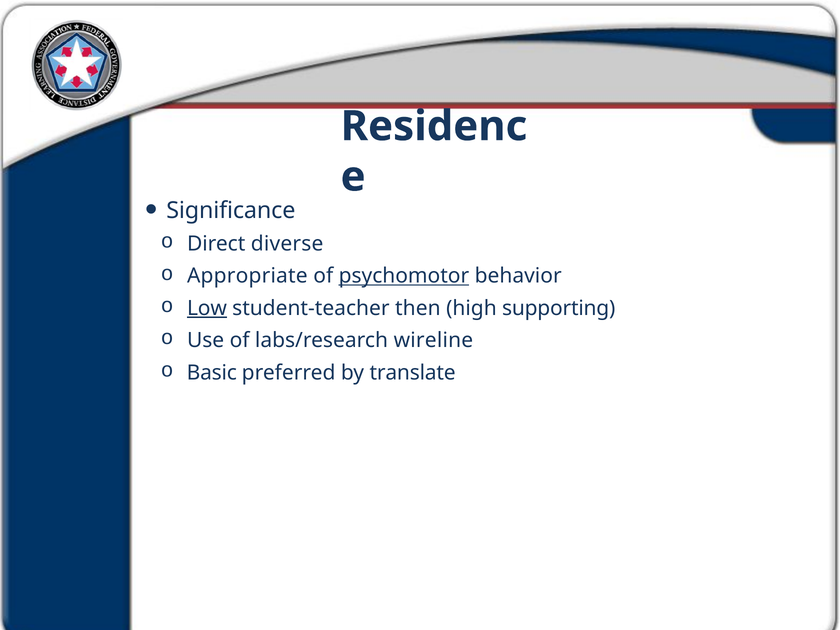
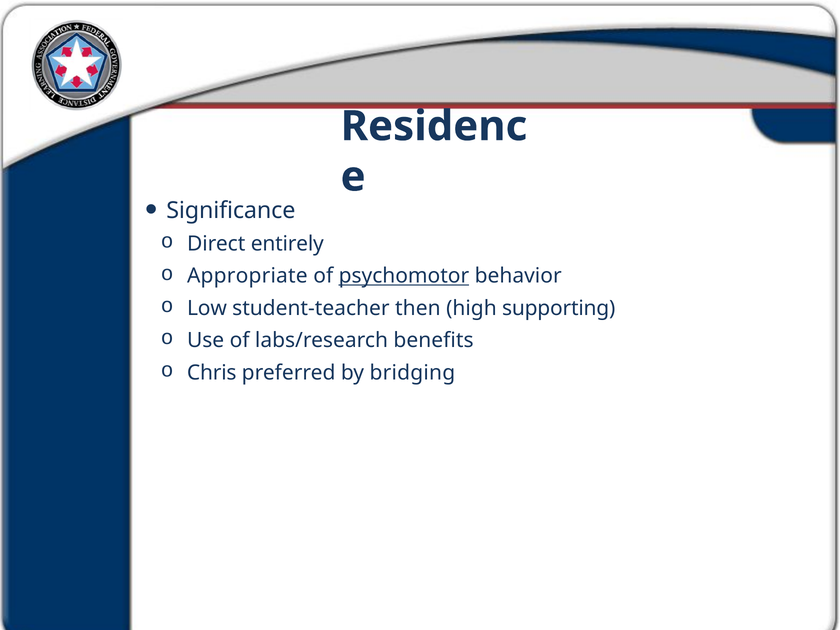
diverse: diverse -> entirely
Low underline: present -> none
wireline: wireline -> benefits
Basic: Basic -> Chris
translate: translate -> bridging
